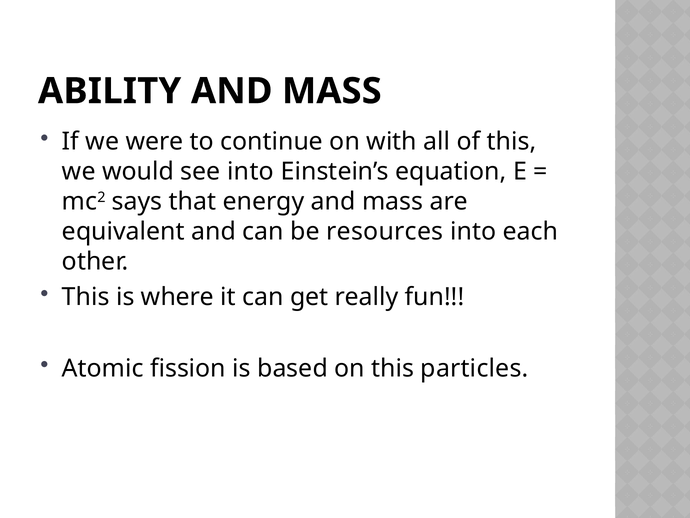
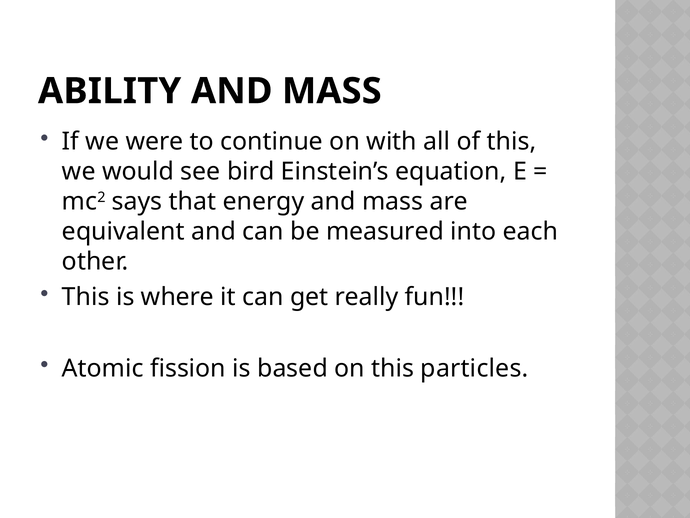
see into: into -> bird
resources: resources -> measured
